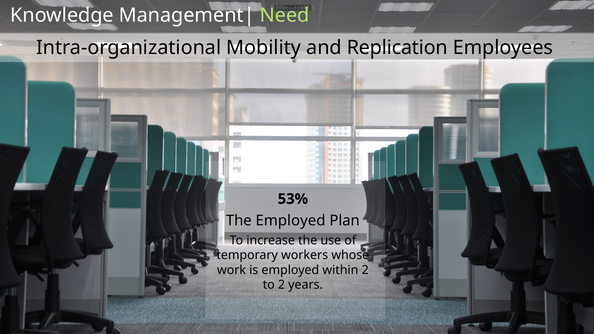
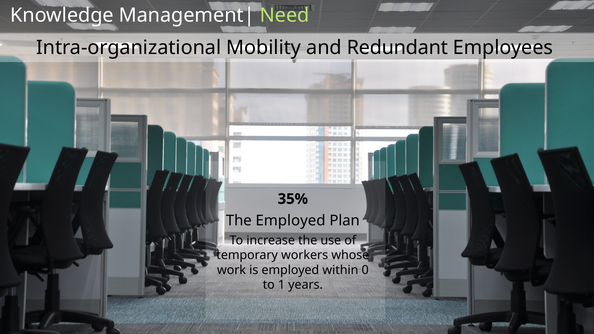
Replication: Replication -> Redundant
53%: 53% -> 35%
within 2: 2 -> 0
to 2: 2 -> 1
